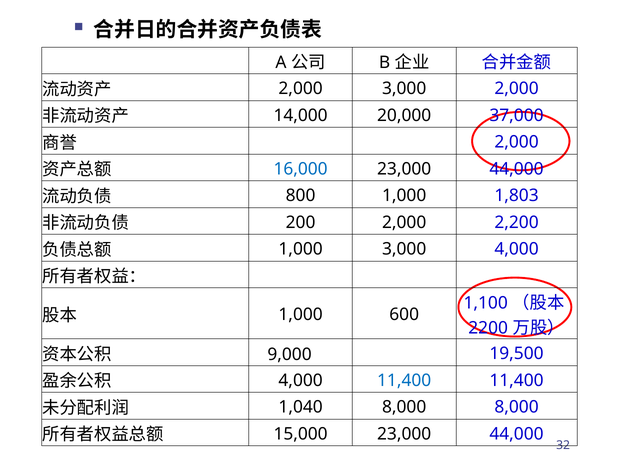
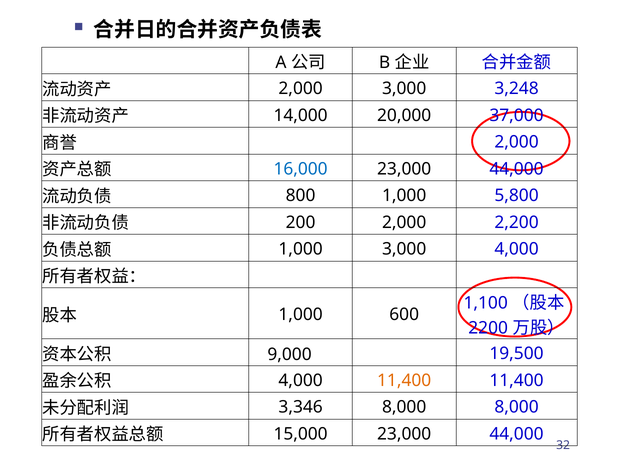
3,000 2,000: 2,000 -> 3,248
1,803: 1,803 -> 5,800
11,400 at (404, 381) colour: blue -> orange
1,040: 1,040 -> 3,346
